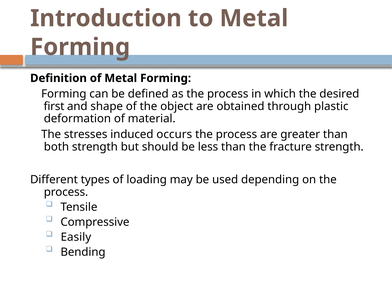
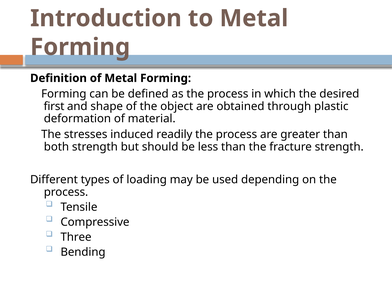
occurs: occurs -> readily
Easily: Easily -> Three
